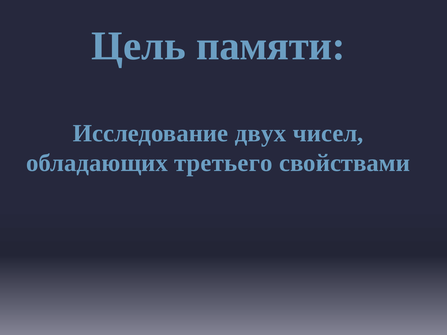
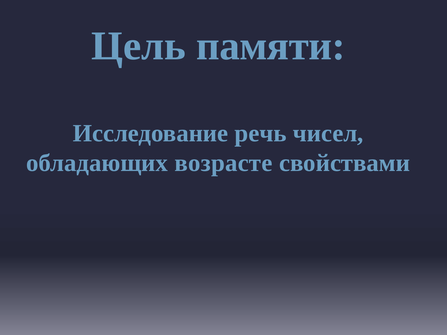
двух: двух -> речь
третьего: третьего -> возрасте
